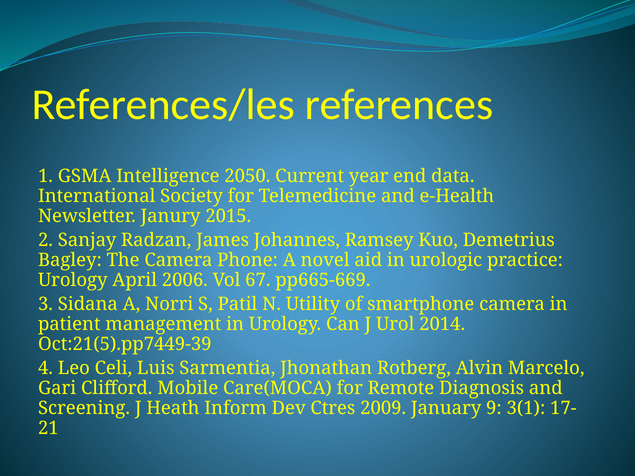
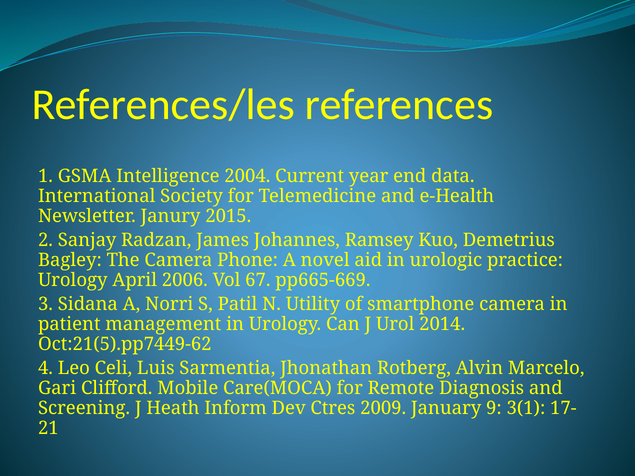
2050: 2050 -> 2004
Oct:21(5).pp7449-39: Oct:21(5).pp7449-39 -> Oct:21(5).pp7449-62
